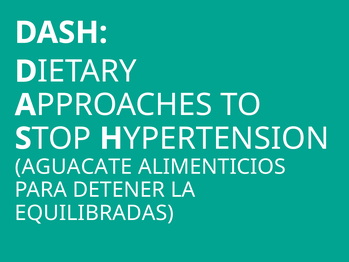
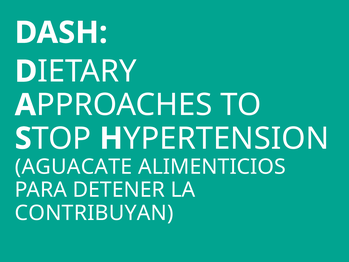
EQUILIBRADAS: EQUILIBRADAS -> CONTRIBUYAN
